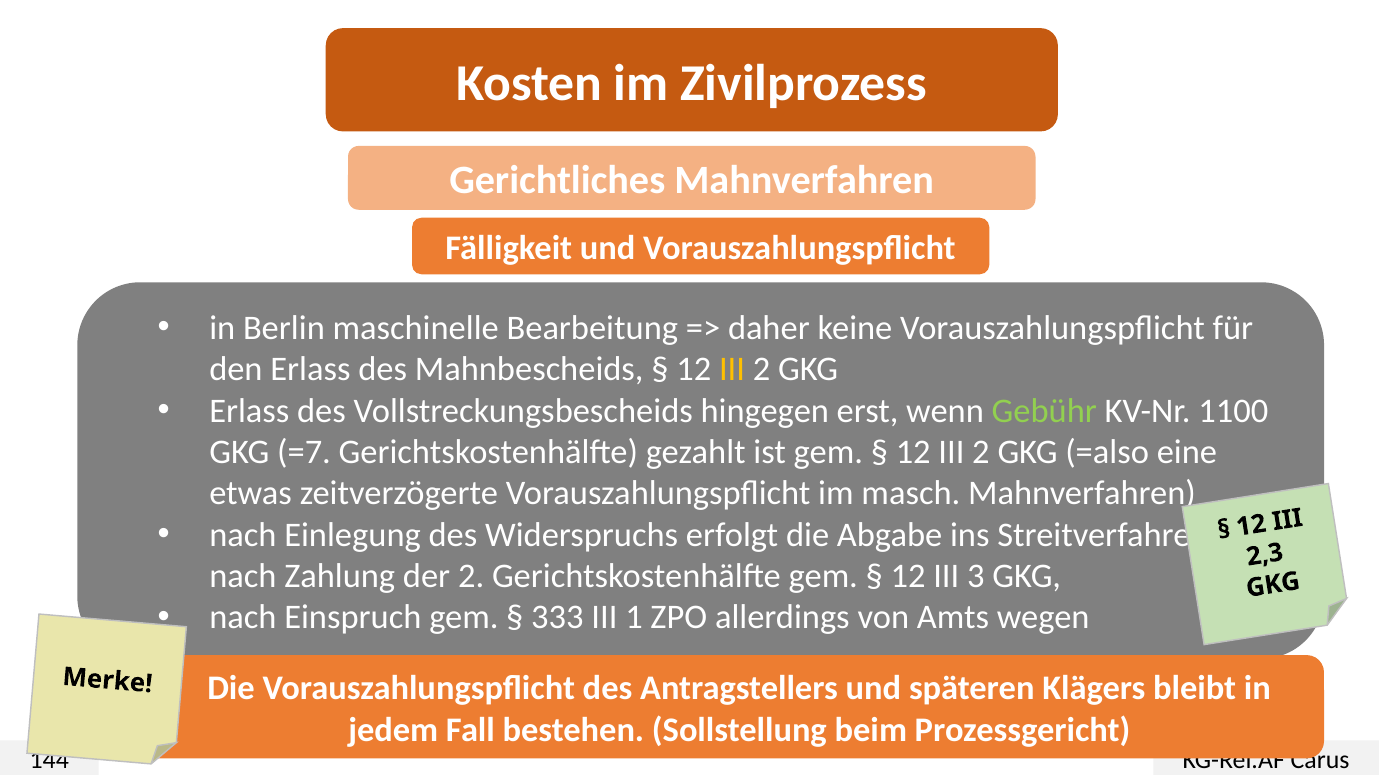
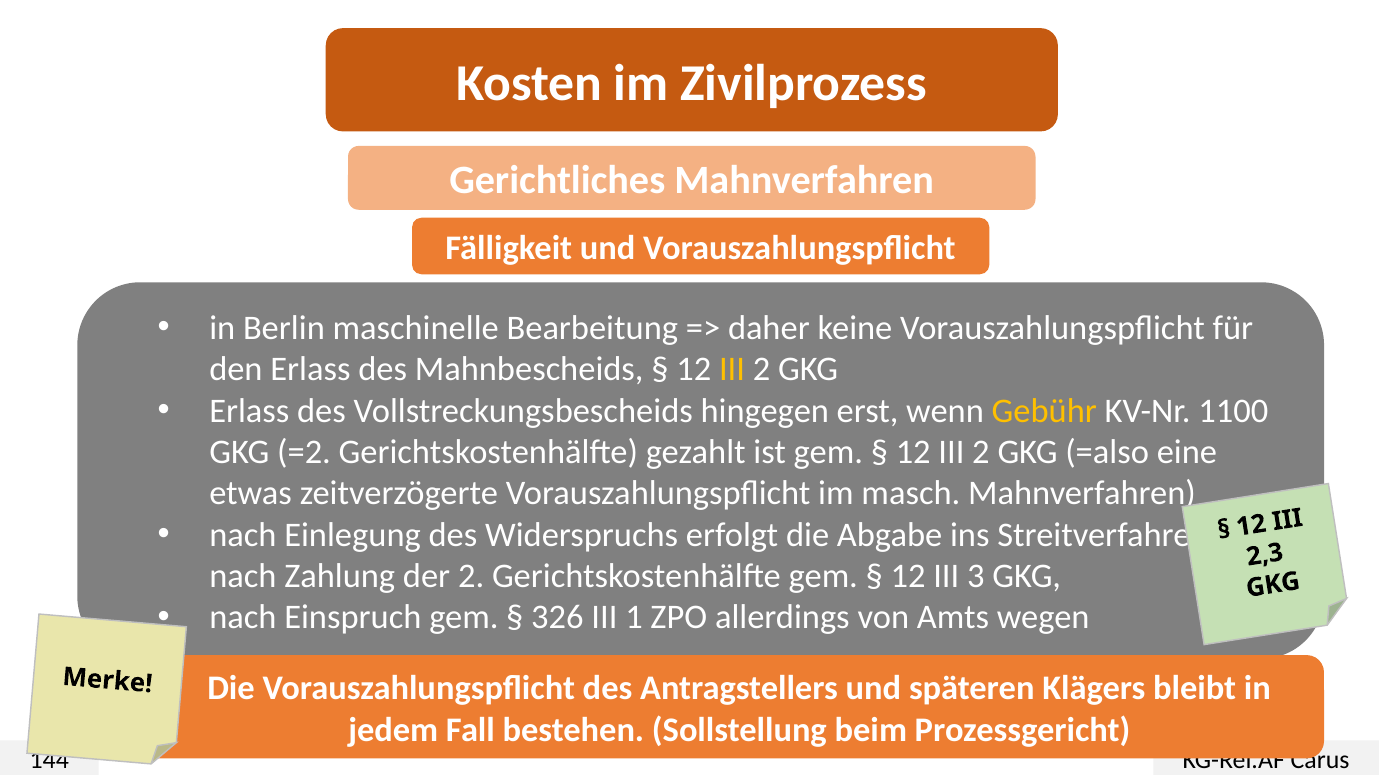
Gebühr colour: light green -> yellow
=7: =7 -> =2
333: 333 -> 326
